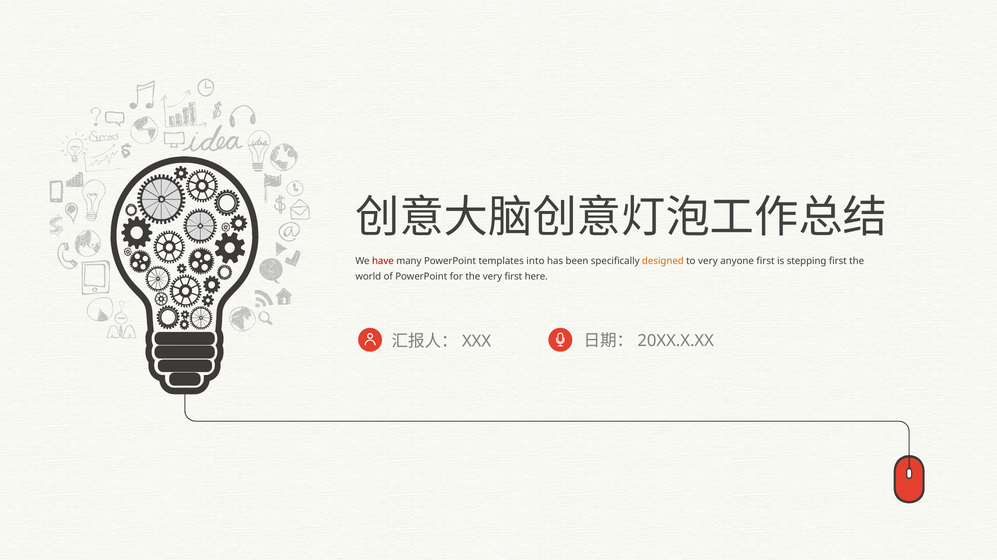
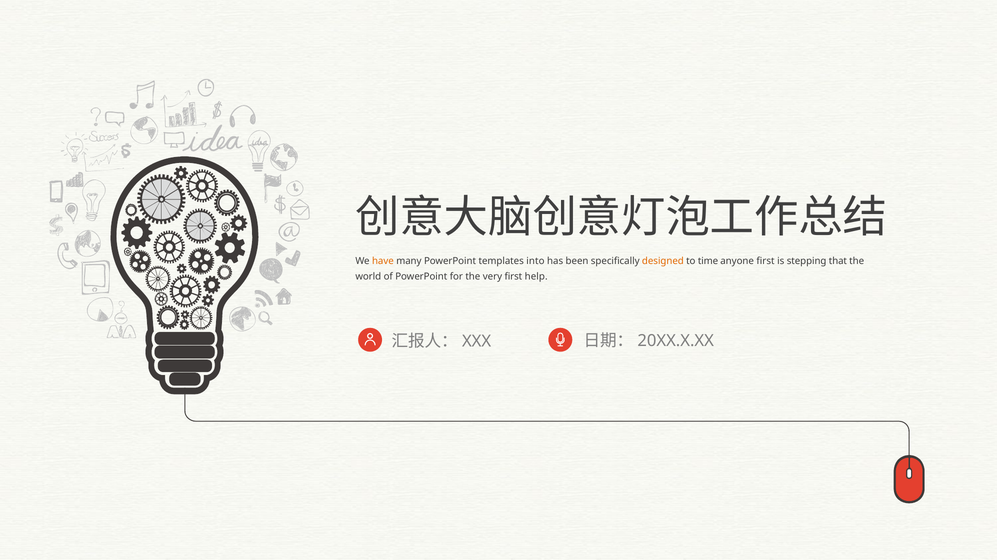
have colour: red -> orange
to very: very -> time
stepping first: first -> that
here: here -> help
